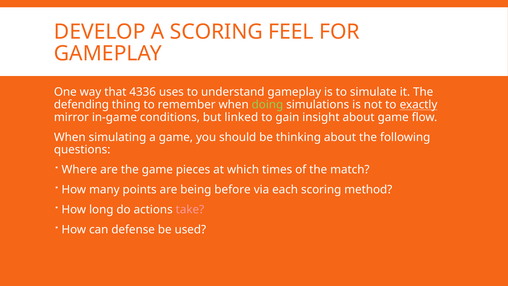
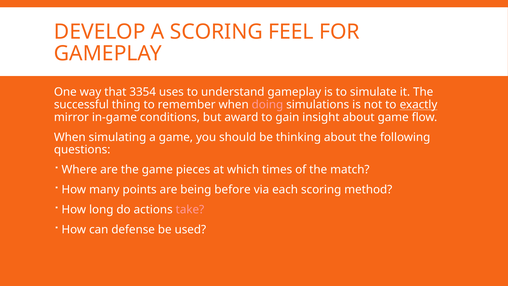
4336: 4336 -> 3354
defending: defending -> successful
doing colour: light green -> pink
linked: linked -> award
